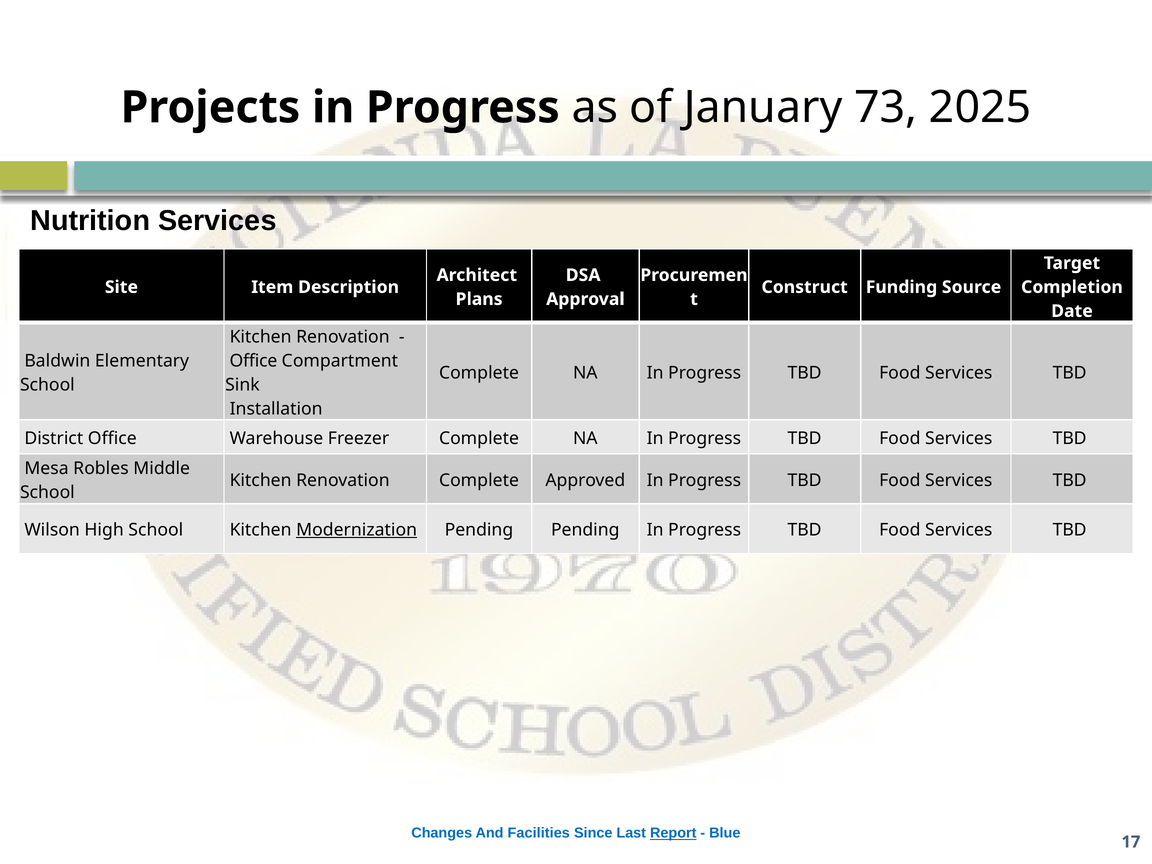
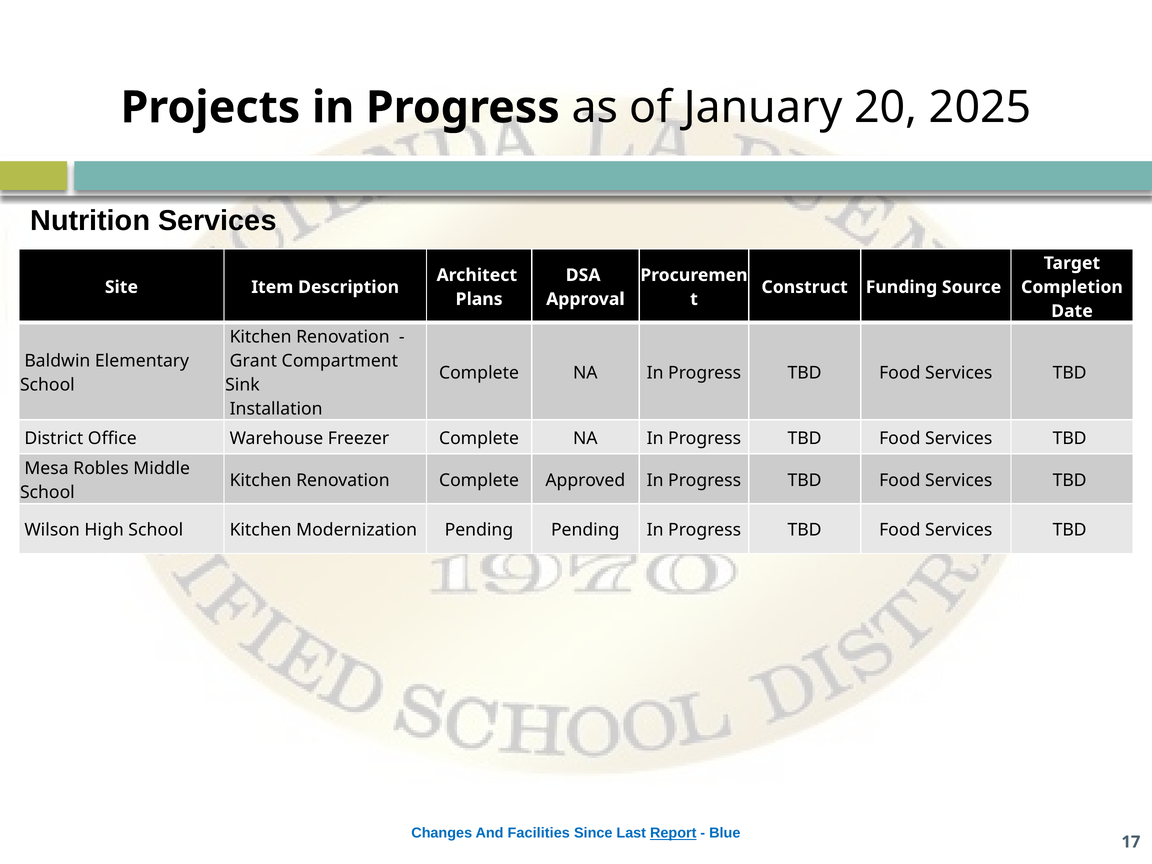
73: 73 -> 20
Office at (253, 361): Office -> Grant
Modernization underline: present -> none
